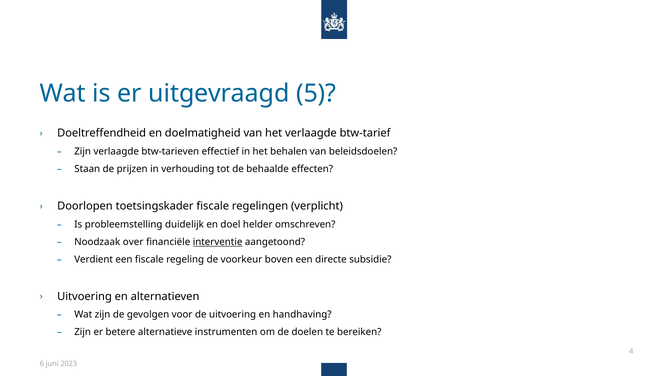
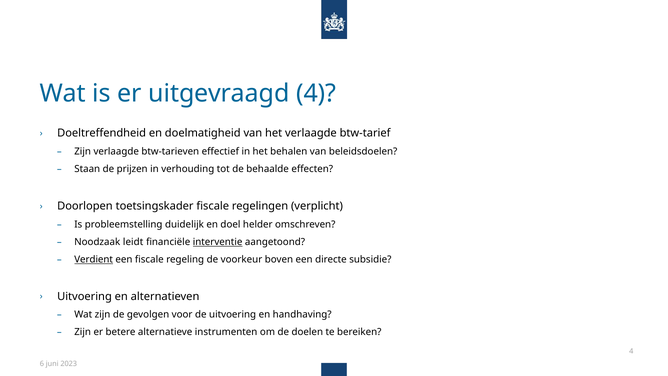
uitgevraagd 5: 5 -> 4
over: over -> leidt
Verdient underline: none -> present
